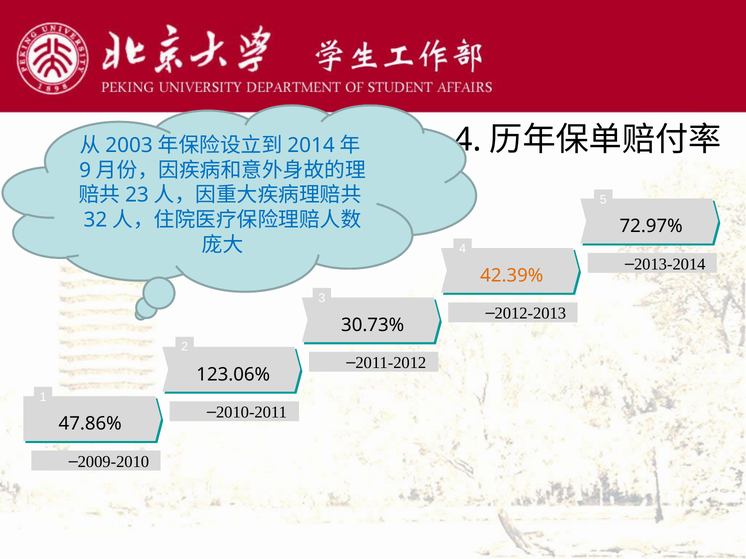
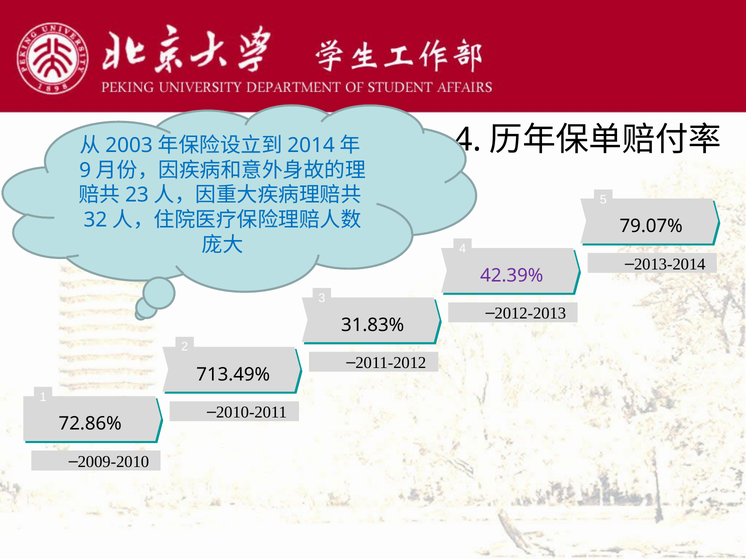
72.97%: 72.97% -> 79.07%
42.39% colour: orange -> purple
30.73%: 30.73% -> 31.83%
123.06%: 123.06% -> 713.49%
47.86%: 47.86% -> 72.86%
